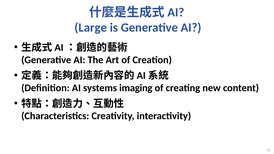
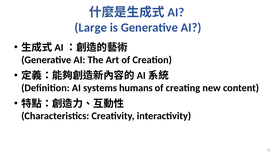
imaging: imaging -> humans
